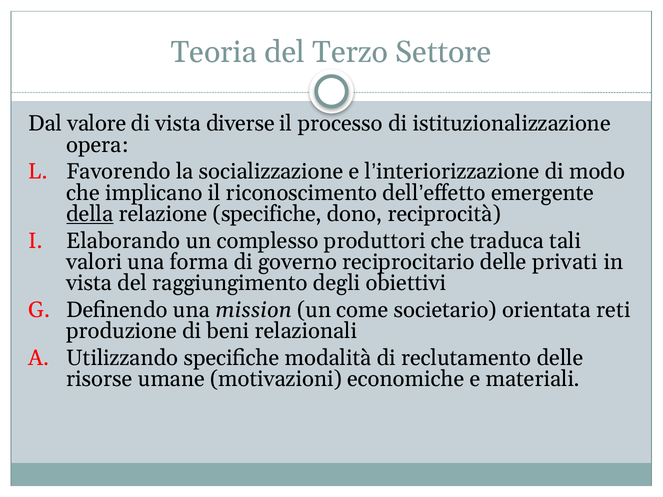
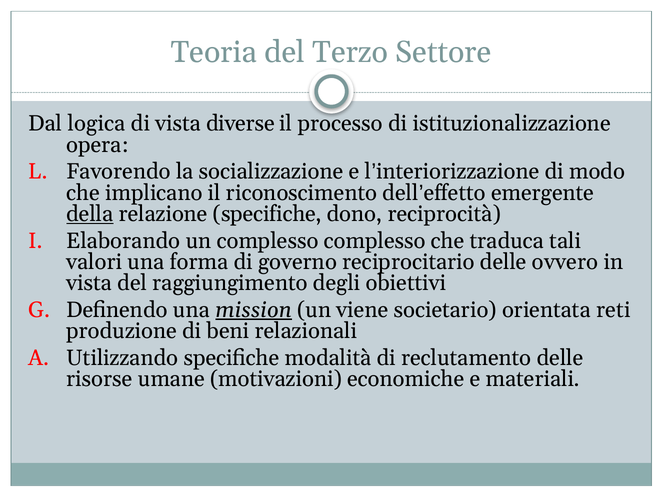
valore: valore -> logica
complesso produttori: produttori -> complesso
privati: privati -> ovvero
mission underline: none -> present
come: come -> viene
